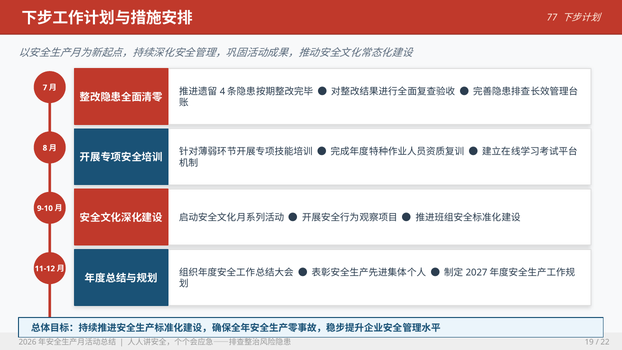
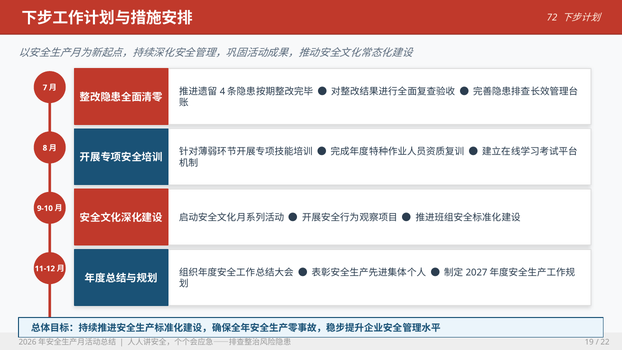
77: 77 -> 72
